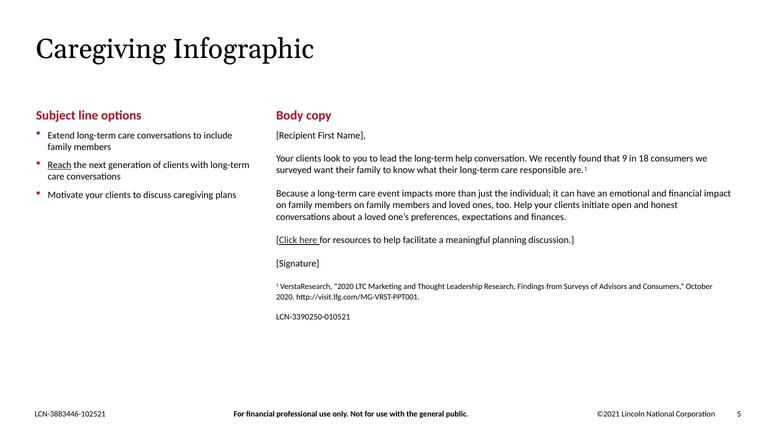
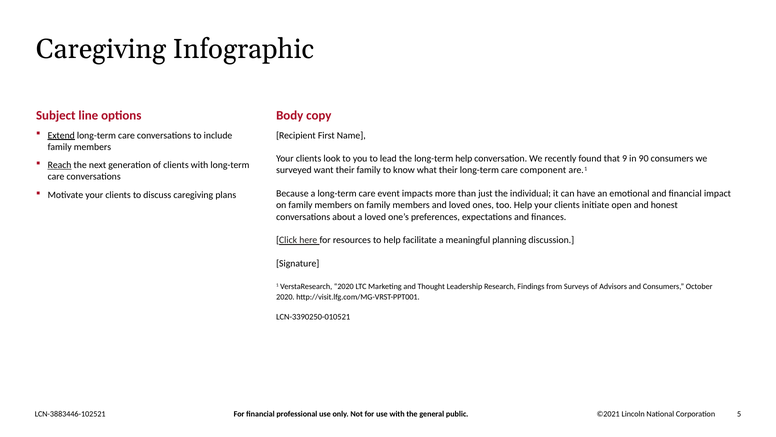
Extend underline: none -> present
18: 18 -> 90
responsible: responsible -> component
